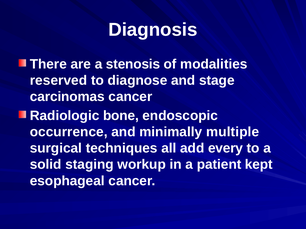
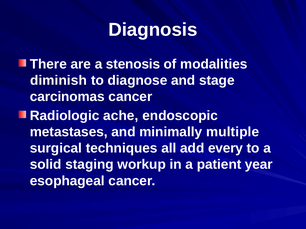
reserved: reserved -> diminish
bone: bone -> ache
occurrence: occurrence -> metastases
kept: kept -> year
